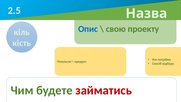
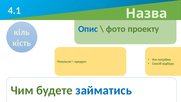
2.5: 2.5 -> 4.1
свою: свою -> фото
займатись colour: red -> blue
